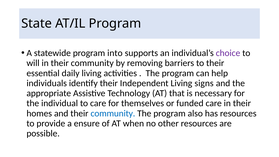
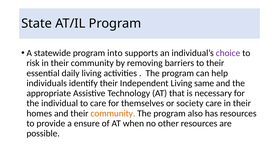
will: will -> risk
signs: signs -> same
funded: funded -> society
community at (113, 113) colour: blue -> orange
